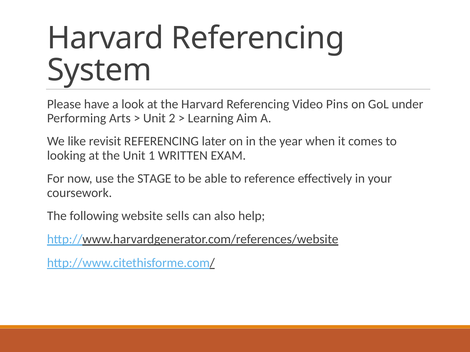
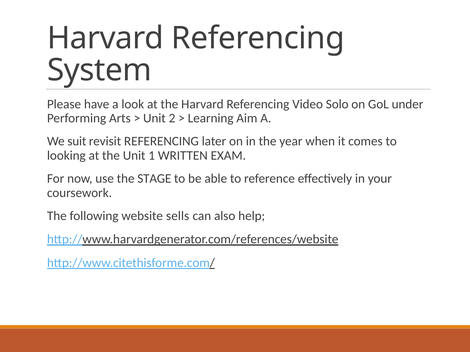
Pins: Pins -> Solo
like: like -> suit
